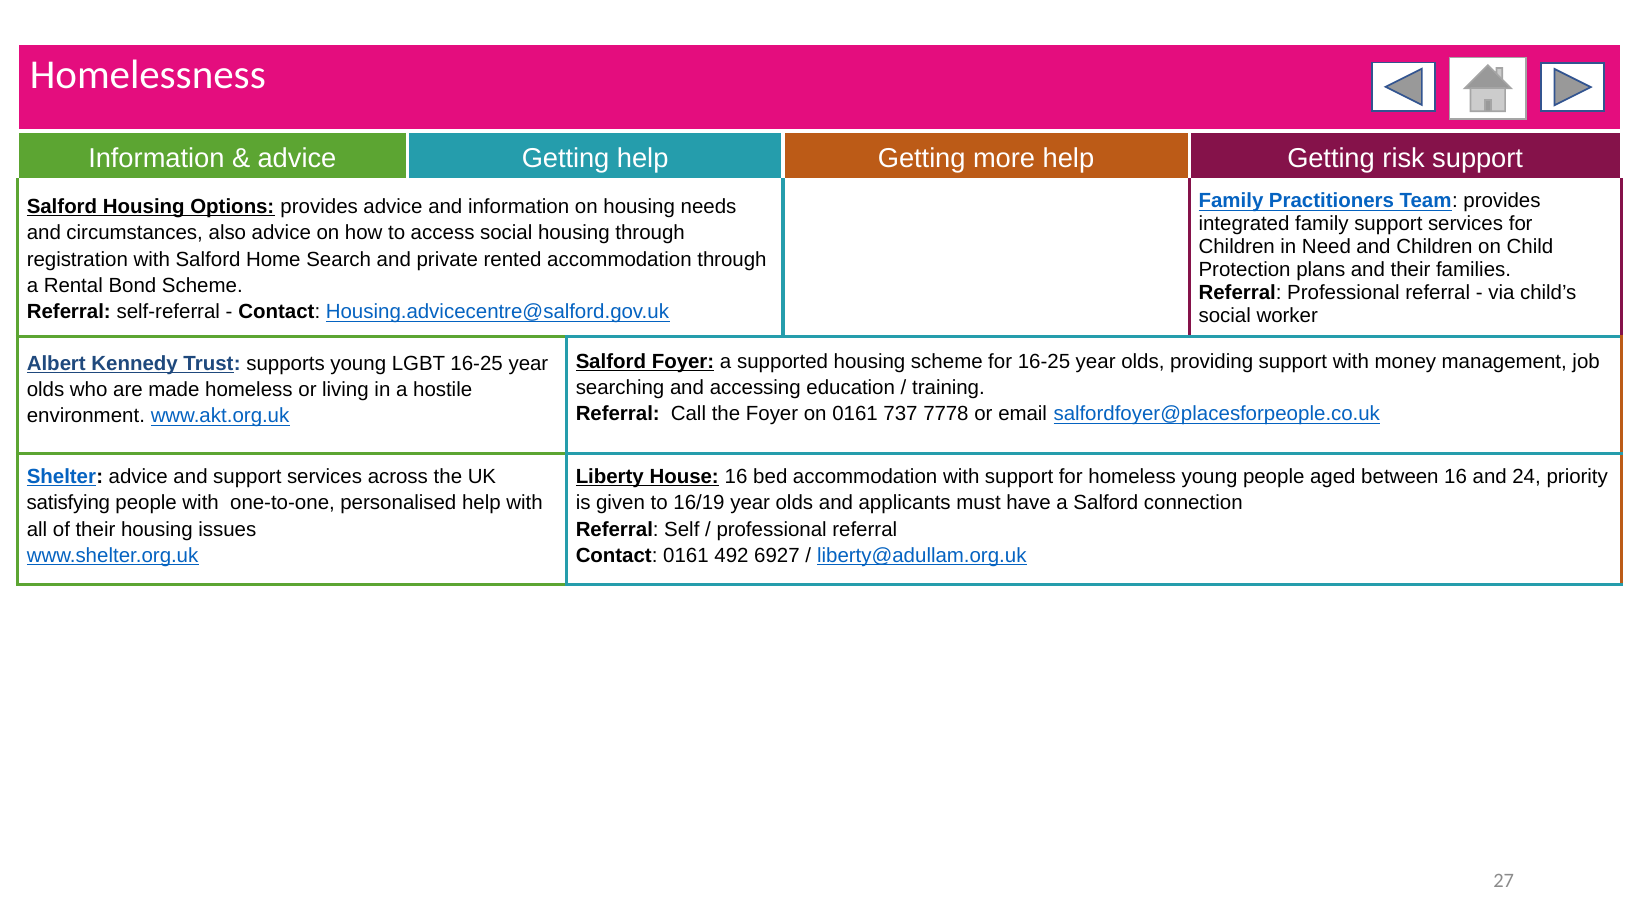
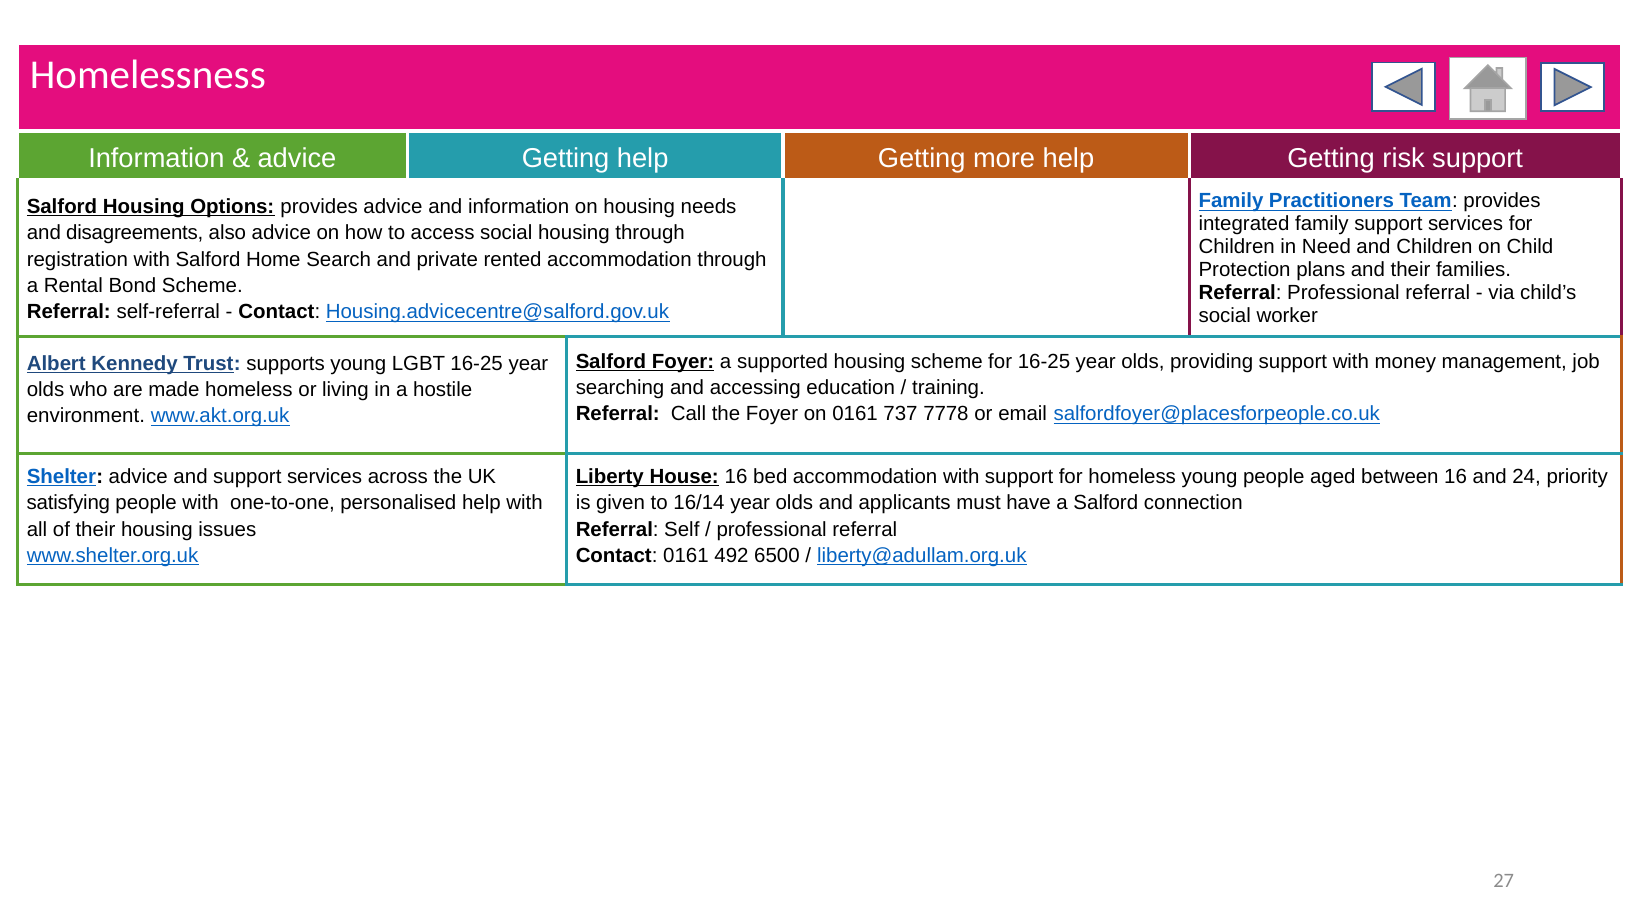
circumstances: circumstances -> disagreements
16/19: 16/19 -> 16/14
6927: 6927 -> 6500
